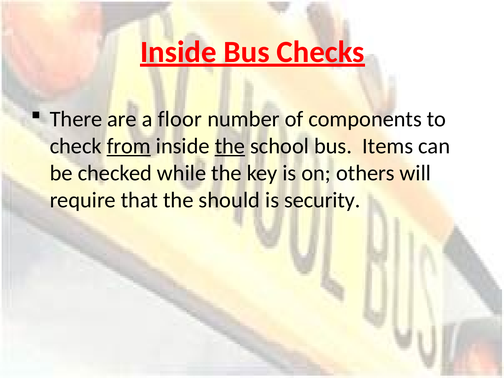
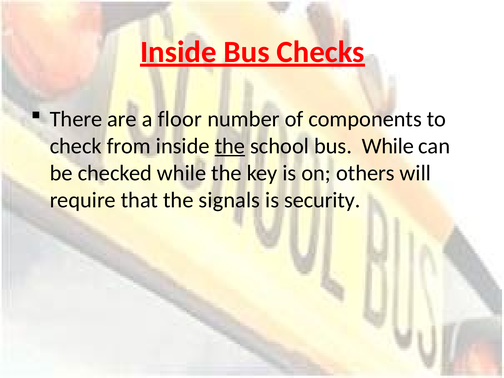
from underline: present -> none
bus Items: Items -> While
should: should -> signals
